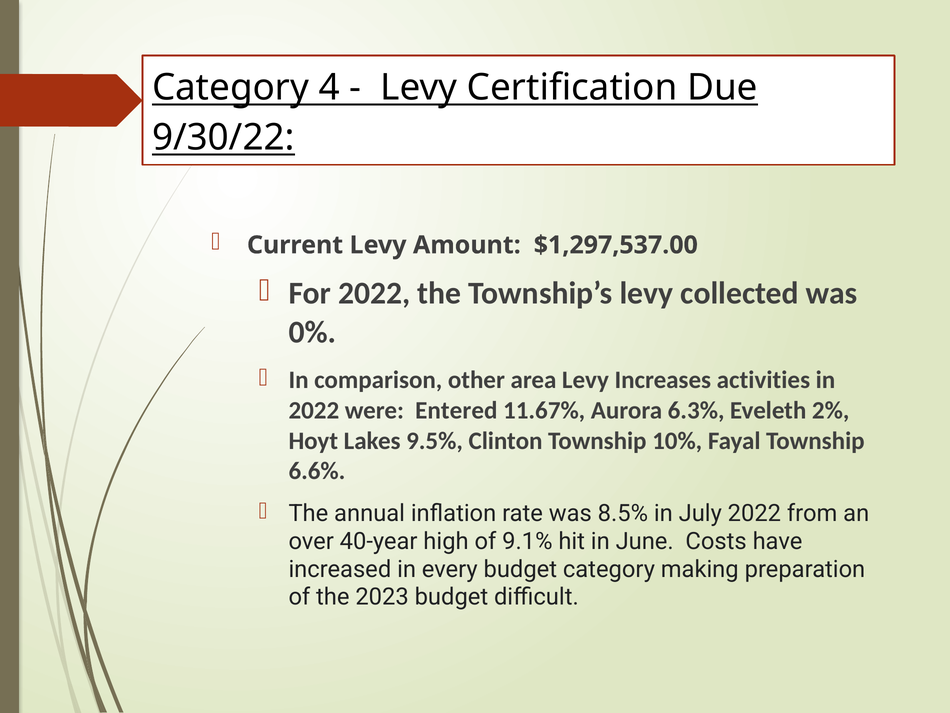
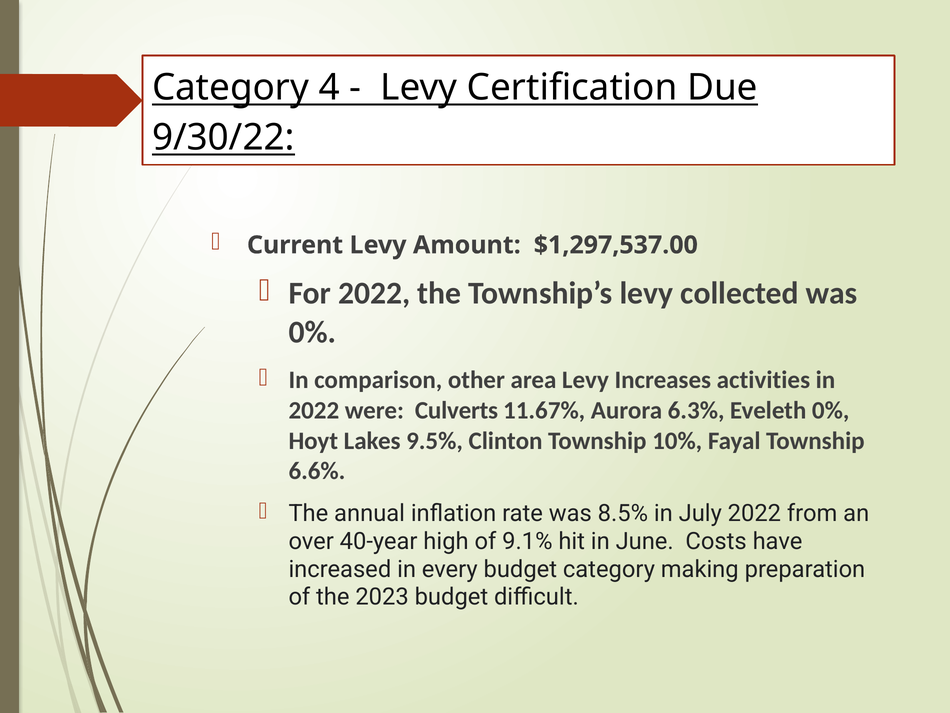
Entered: Entered -> Culverts
Eveleth 2%: 2% -> 0%
